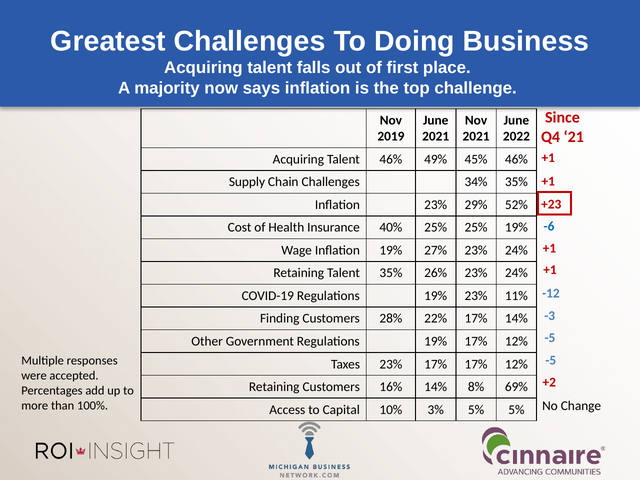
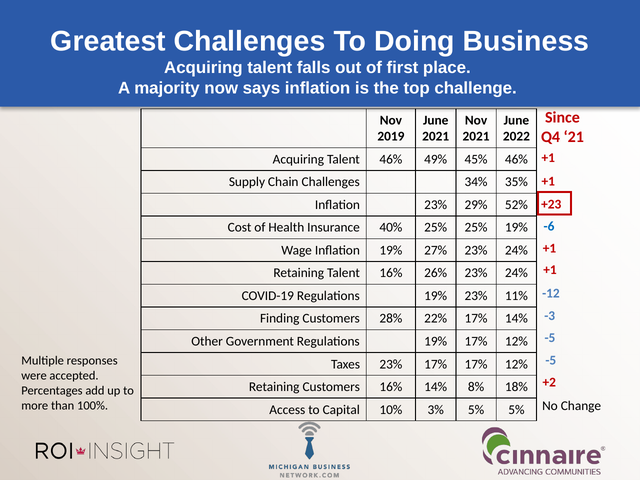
Talent 35%: 35% -> 16%
69%: 69% -> 18%
